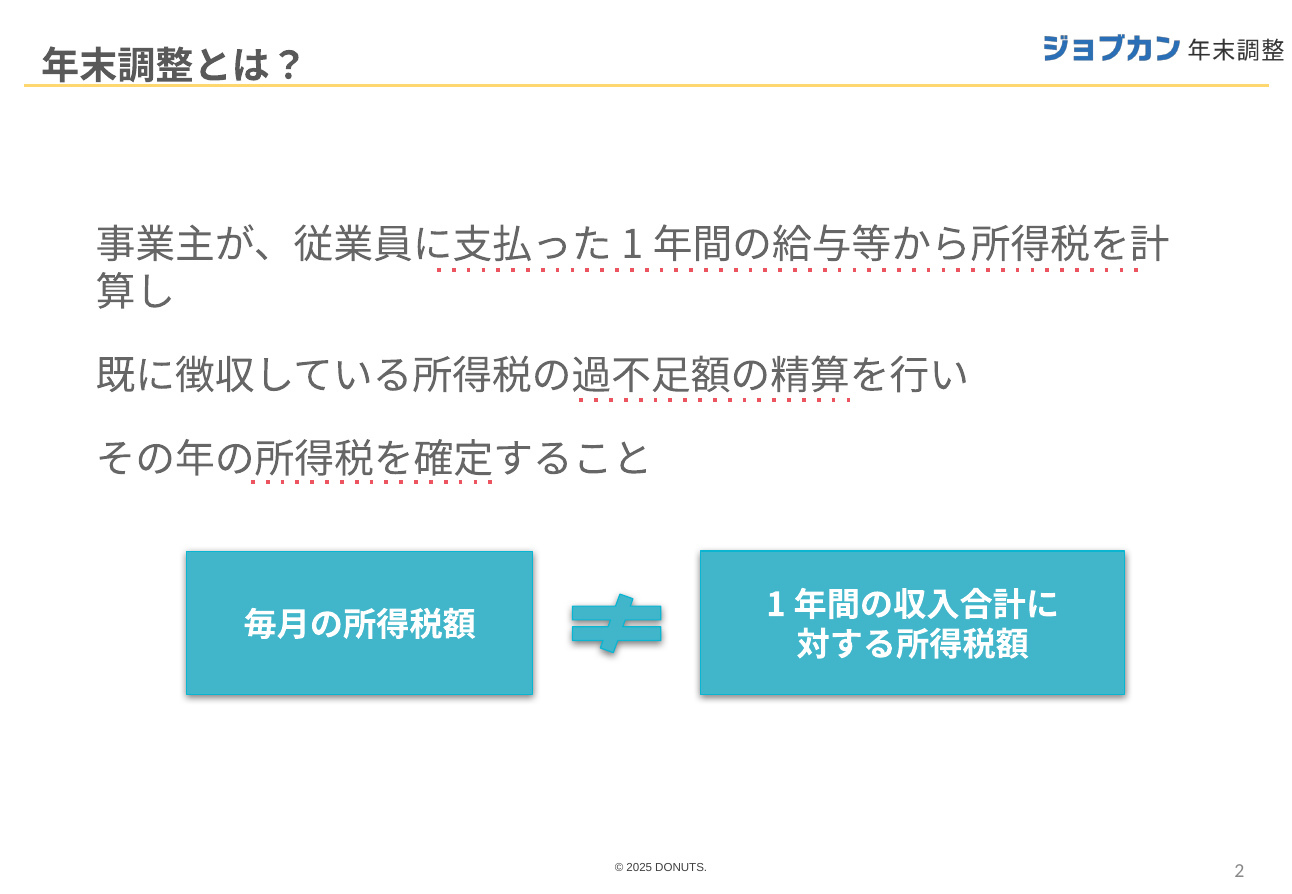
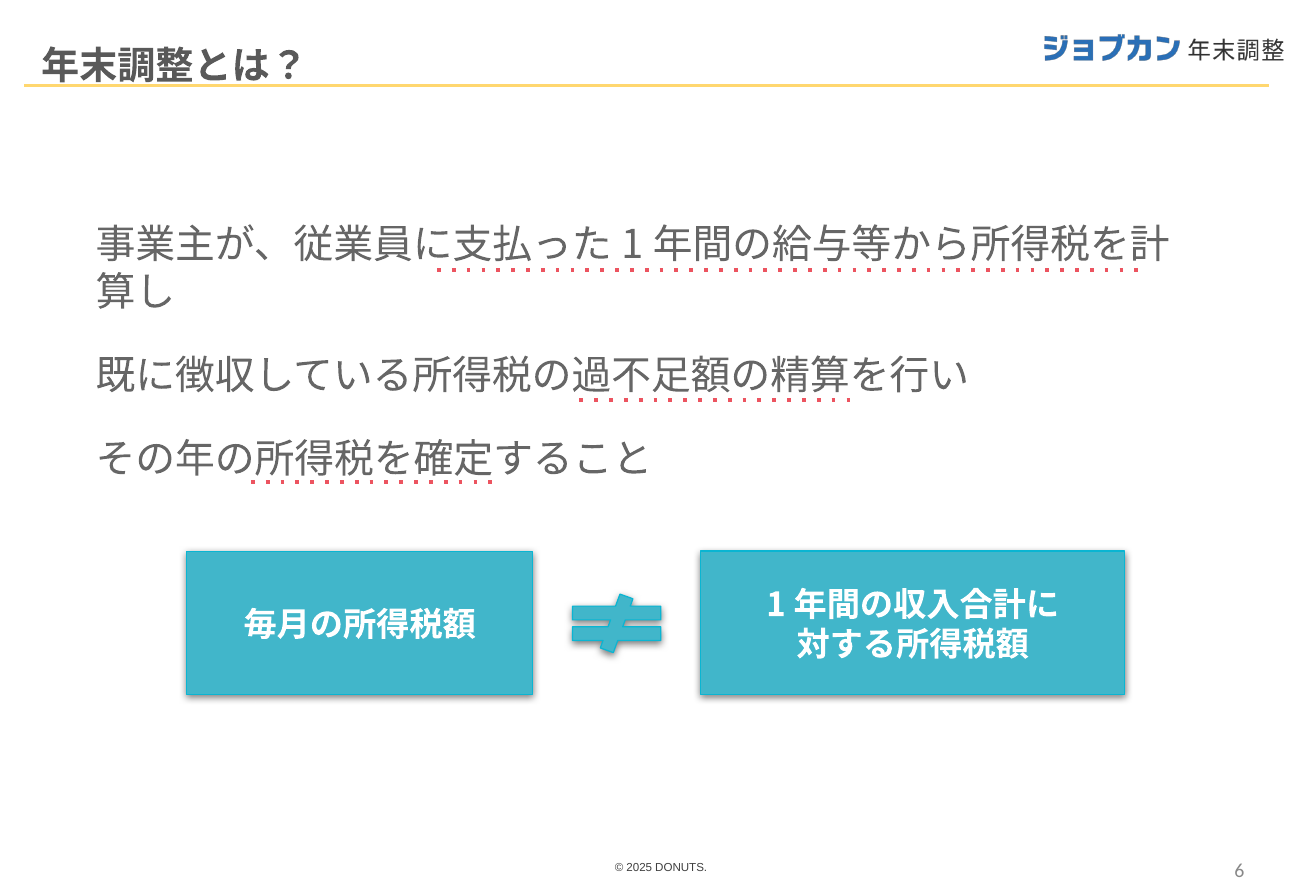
2: 2 -> 6
